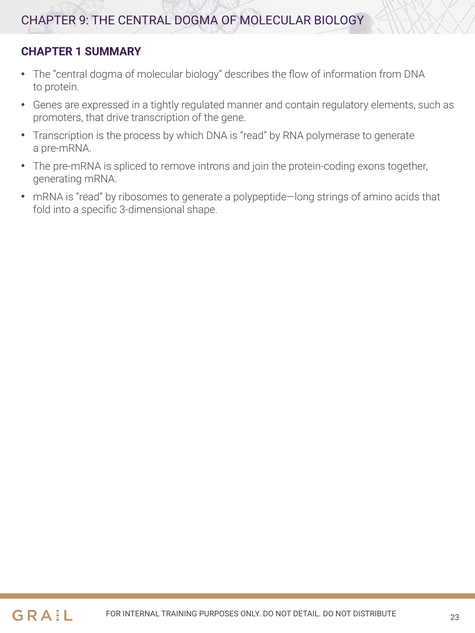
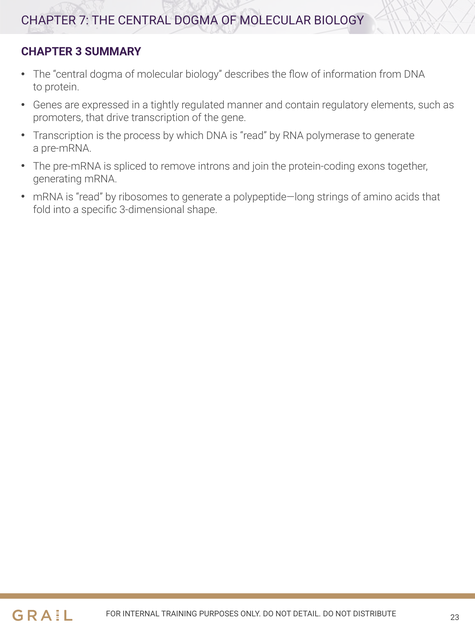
9: 9 -> 7
1: 1 -> 3
